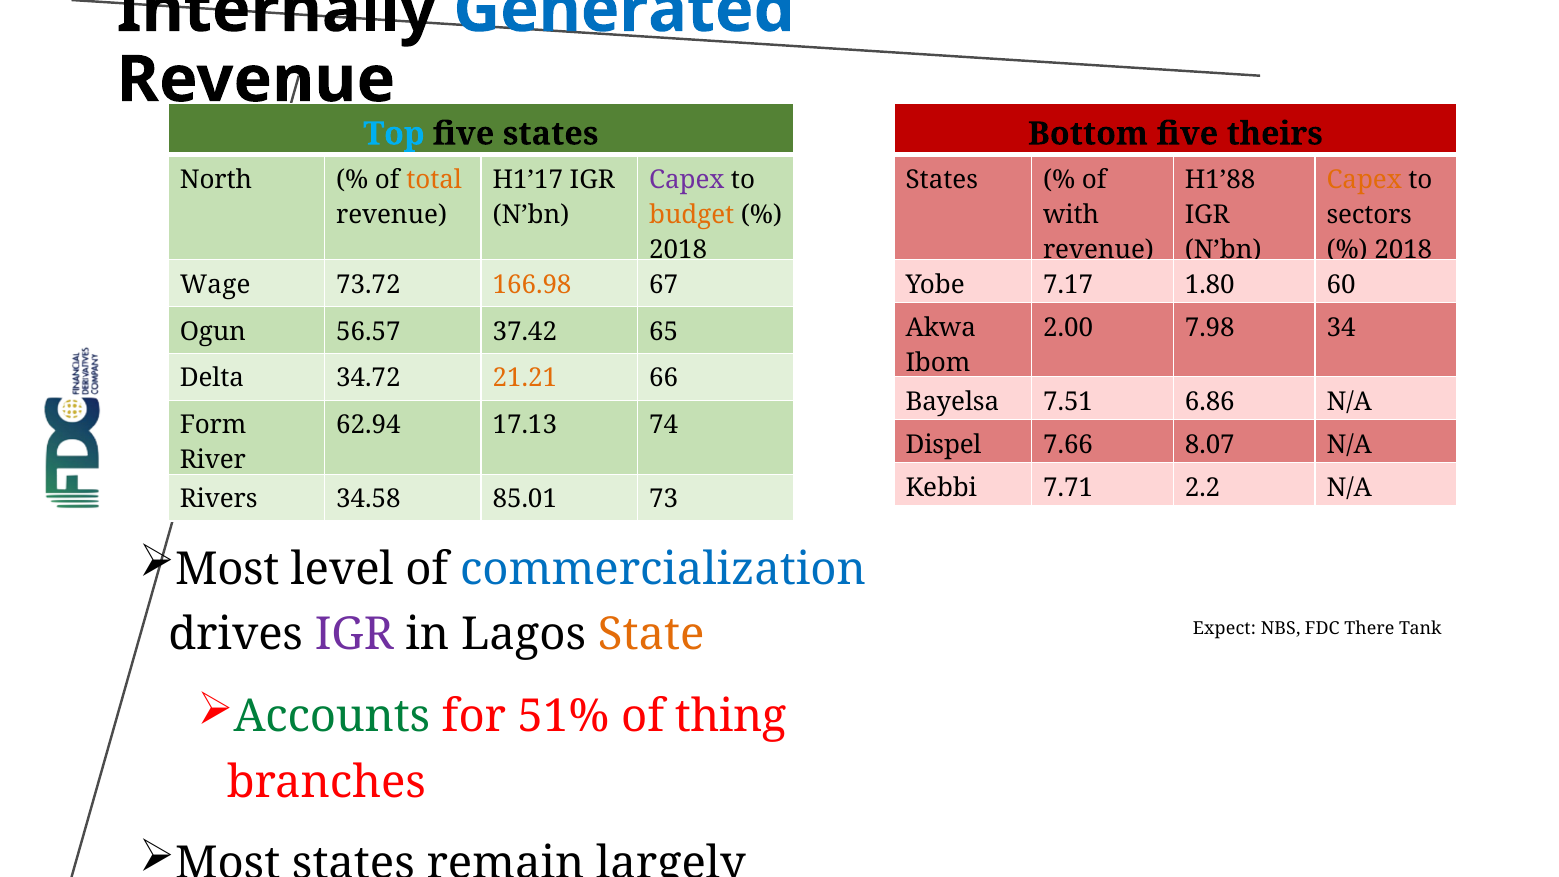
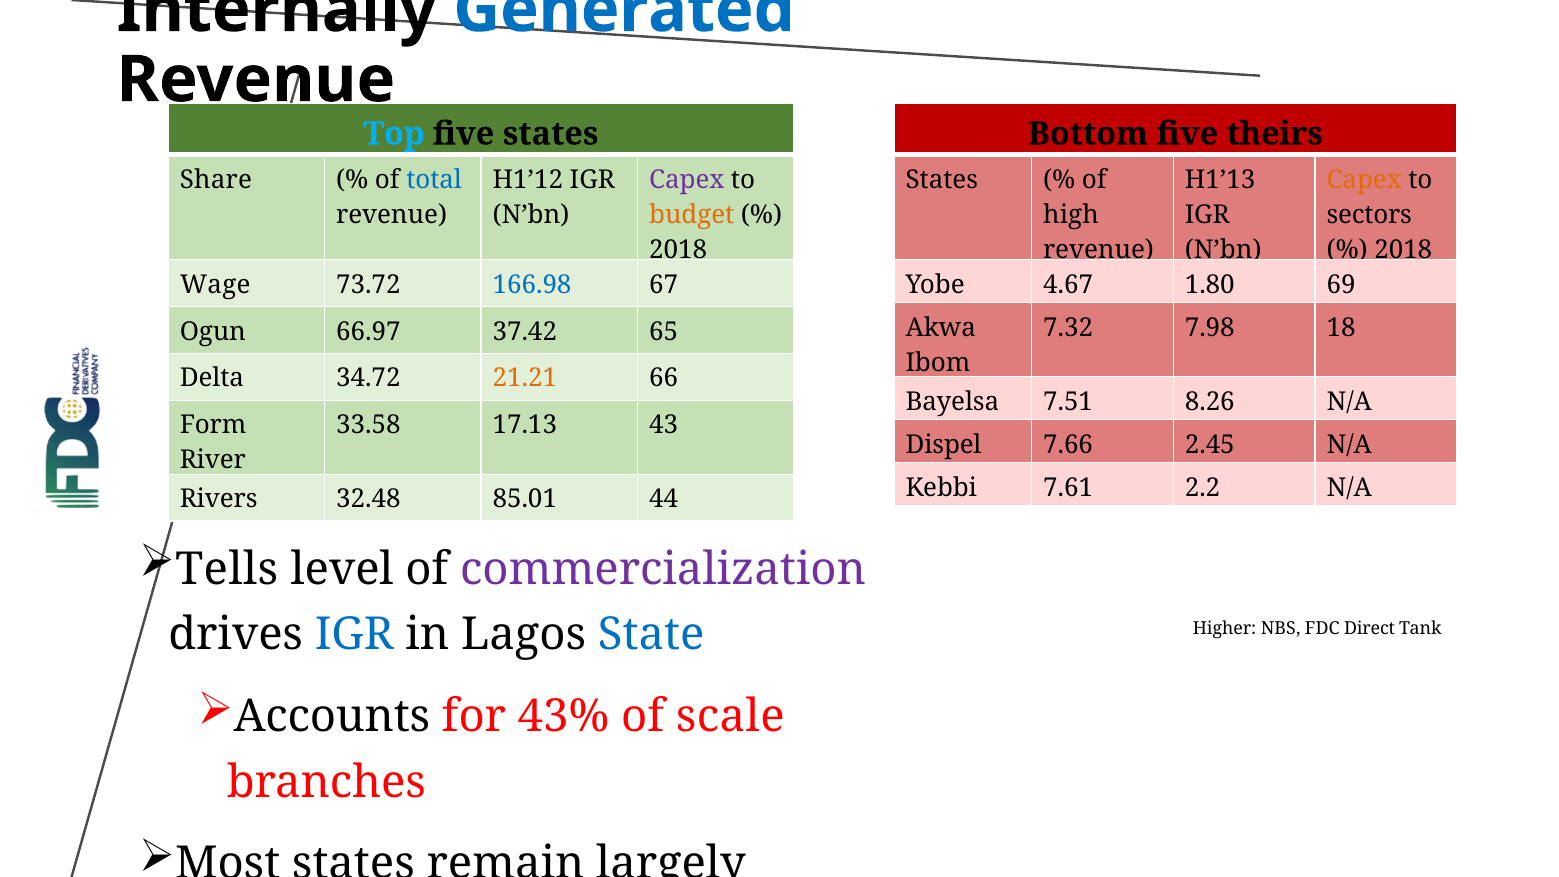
North: North -> Share
total colour: orange -> blue
H1’17: H1’17 -> H1’12
H1’88: H1’88 -> H1’13
with: with -> high
166.98 colour: orange -> blue
7.17: 7.17 -> 4.67
60: 60 -> 69
2.00: 2.00 -> 7.32
34: 34 -> 18
56.57: 56.57 -> 66.97
6.86: 6.86 -> 8.26
62.94: 62.94 -> 33.58
74: 74 -> 43
8.07: 8.07 -> 2.45
7.71: 7.71 -> 7.61
34.58: 34.58 -> 32.48
73: 73 -> 44
Most at (227, 569): Most -> Tells
commercialization colour: blue -> purple
IGR at (354, 635) colour: purple -> blue
State colour: orange -> blue
Expect: Expect -> Higher
There: There -> Direct
Accounts colour: green -> black
51%: 51% -> 43%
thing: thing -> scale
